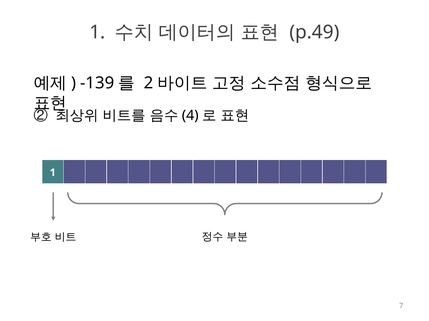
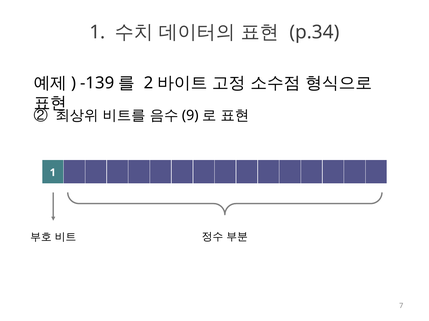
p.49: p.49 -> p.34
4: 4 -> 9
